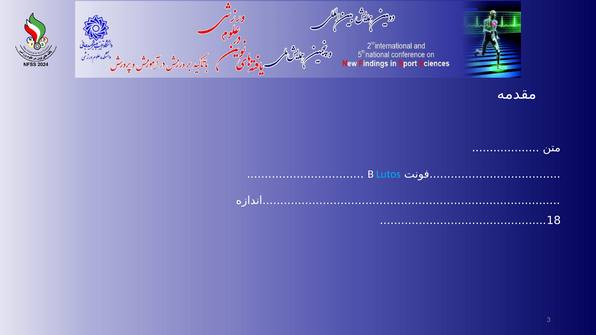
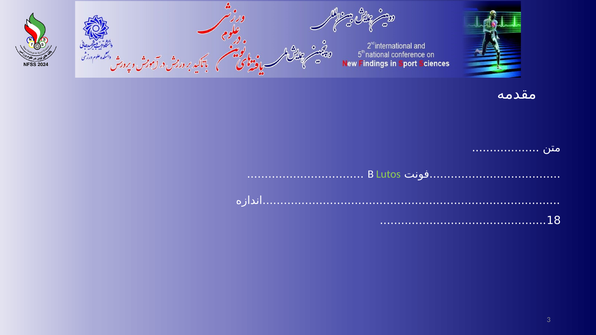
Lutos colour: light blue -> light green
